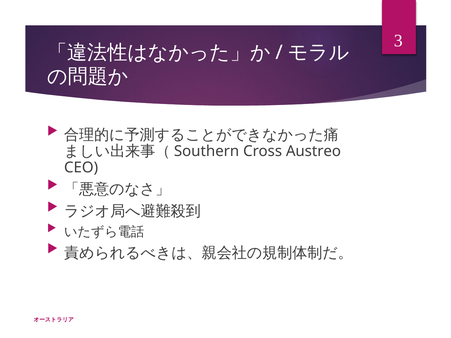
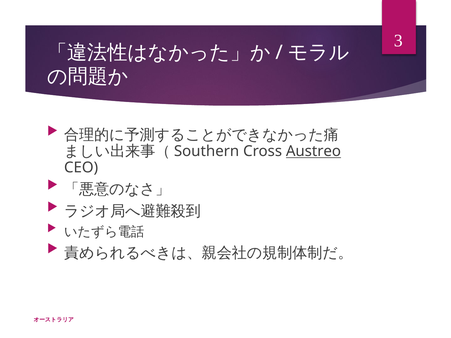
Austreo underline: none -> present
